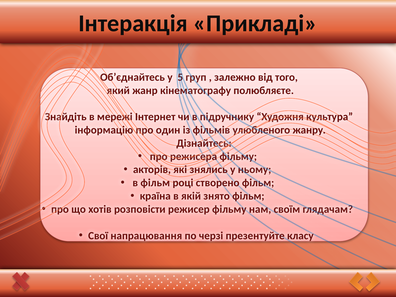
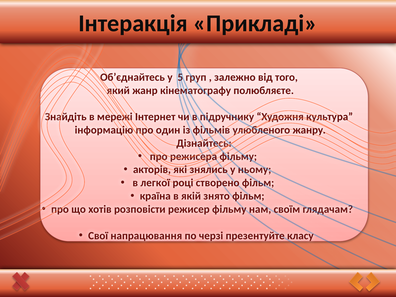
в фільм: фільм -> легкої
